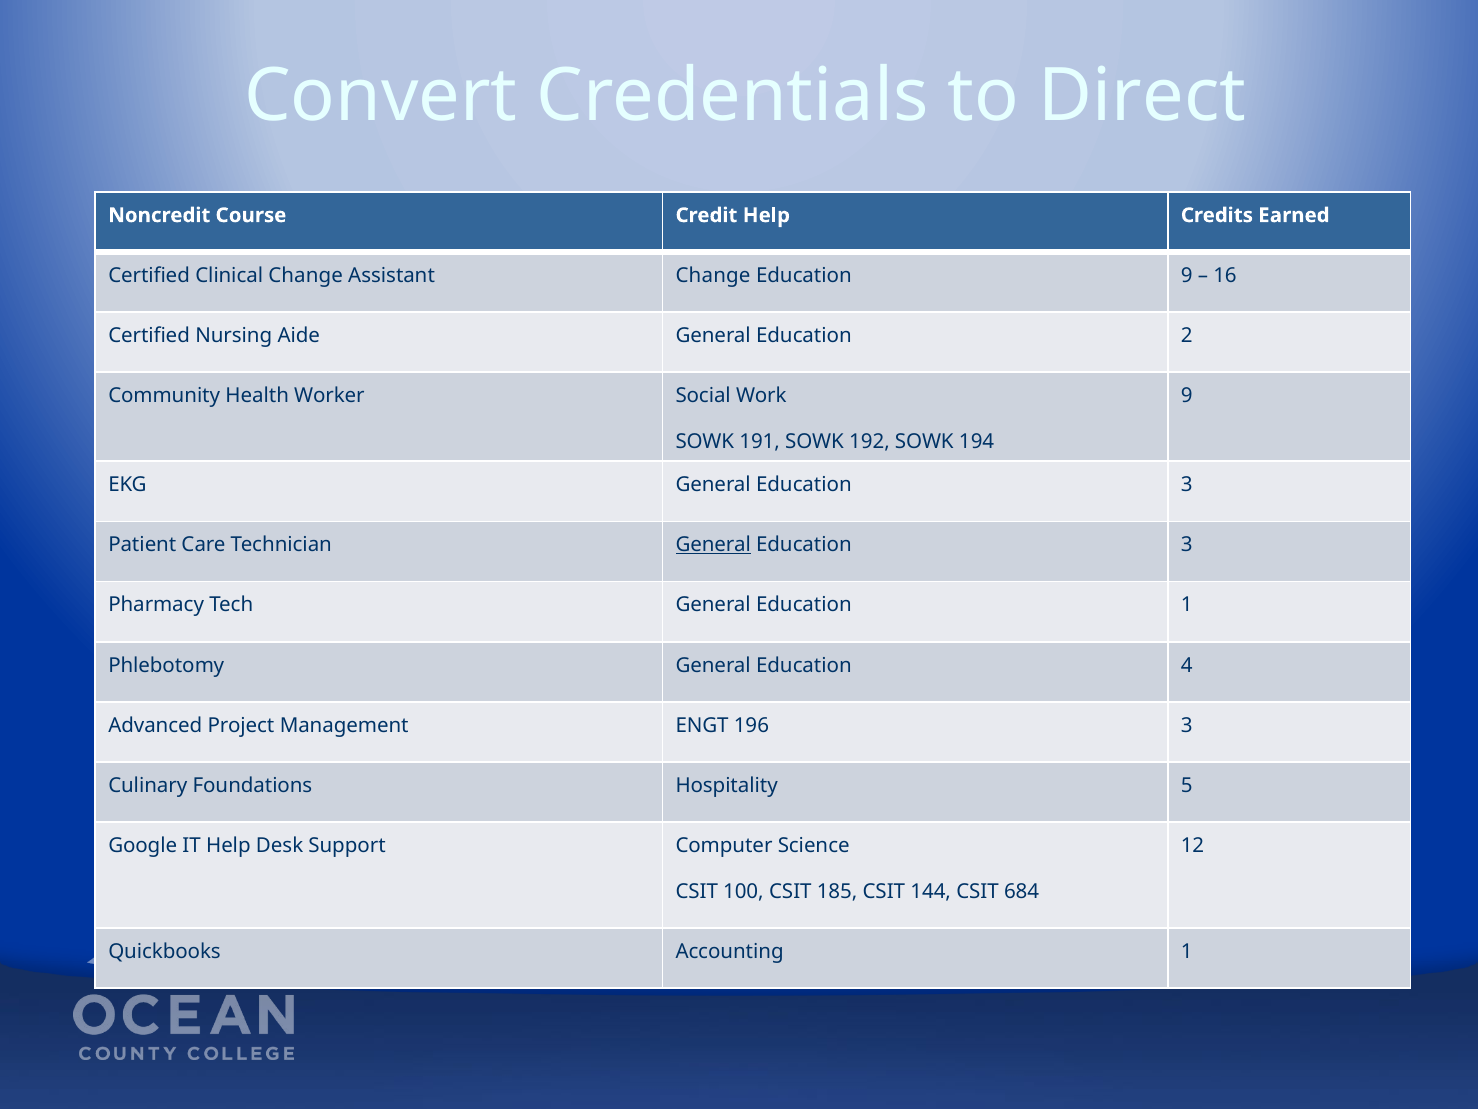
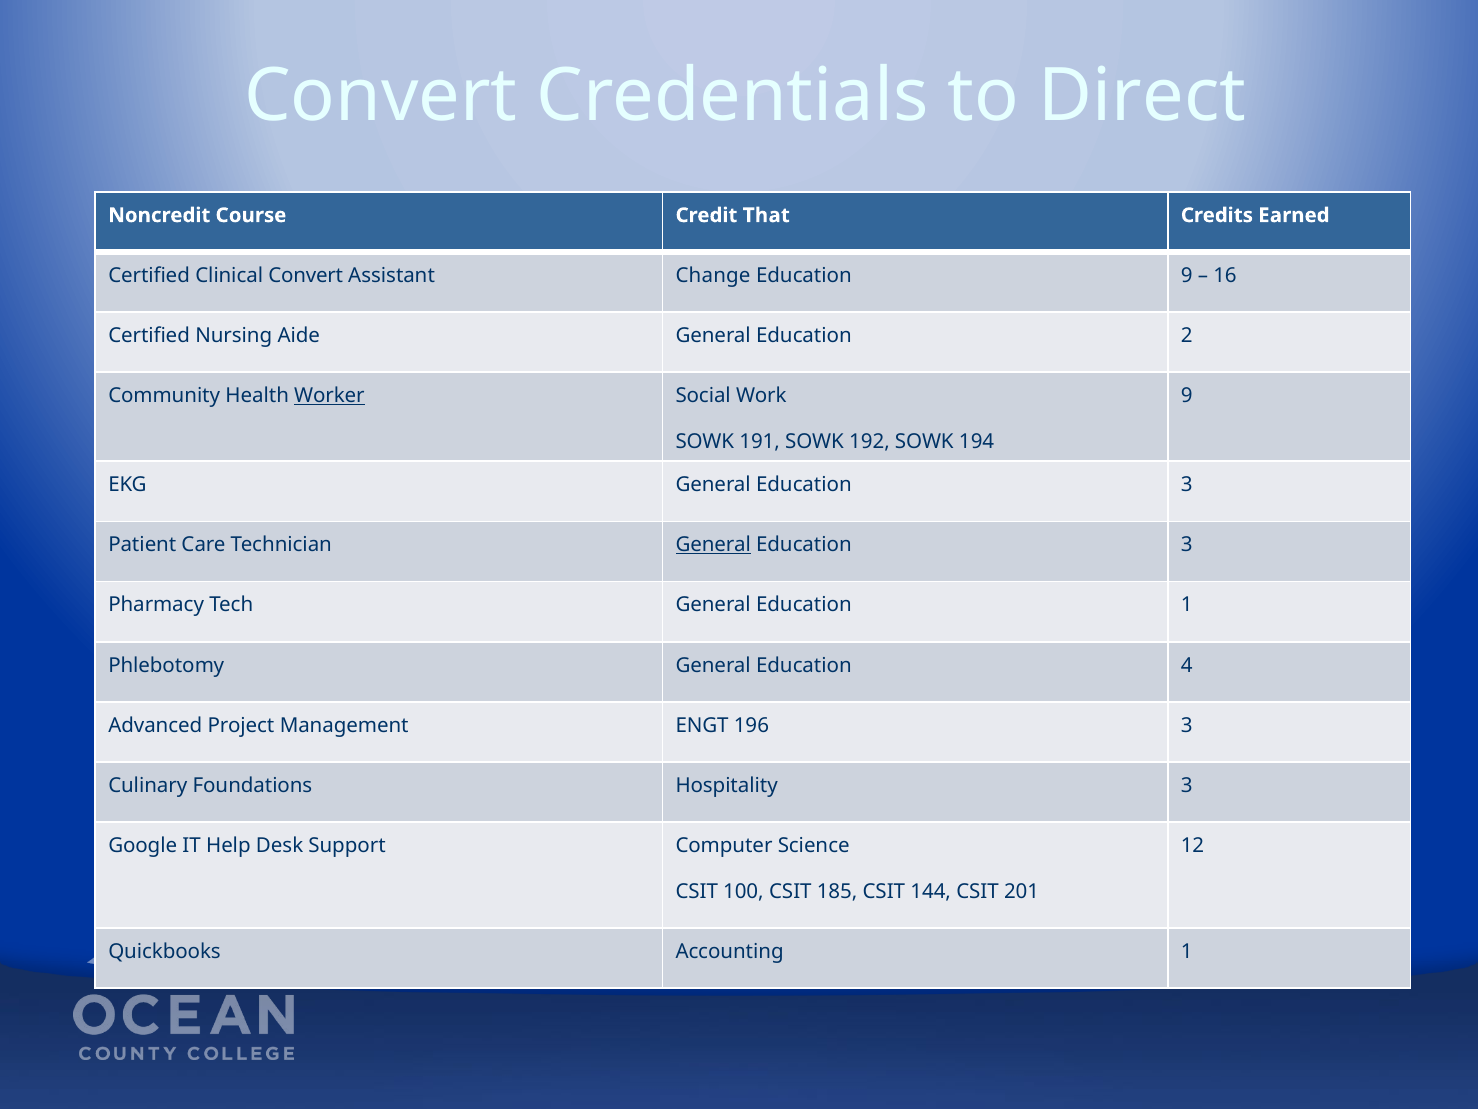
Credit Help: Help -> That
Clinical Change: Change -> Convert
Worker underline: none -> present
Hospitality 5: 5 -> 3
684: 684 -> 201
